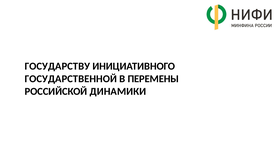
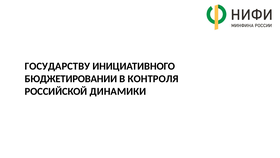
ГОСУДАРСТВЕННОЙ: ГОСУДАРСТВЕННОЙ -> БЮДЖЕТИРОВАНИИ
ПЕРЕМЕНЫ: ПЕРЕМЕНЫ -> КОНТРОЛЯ
